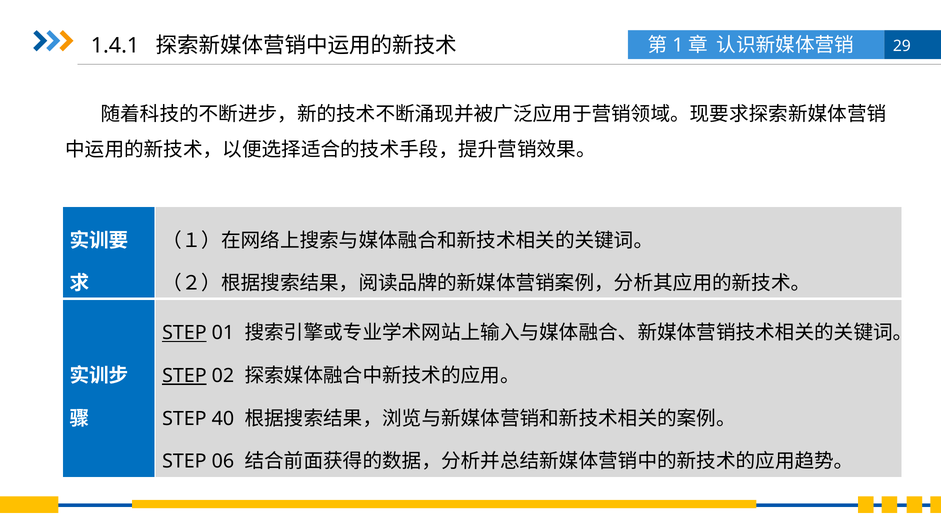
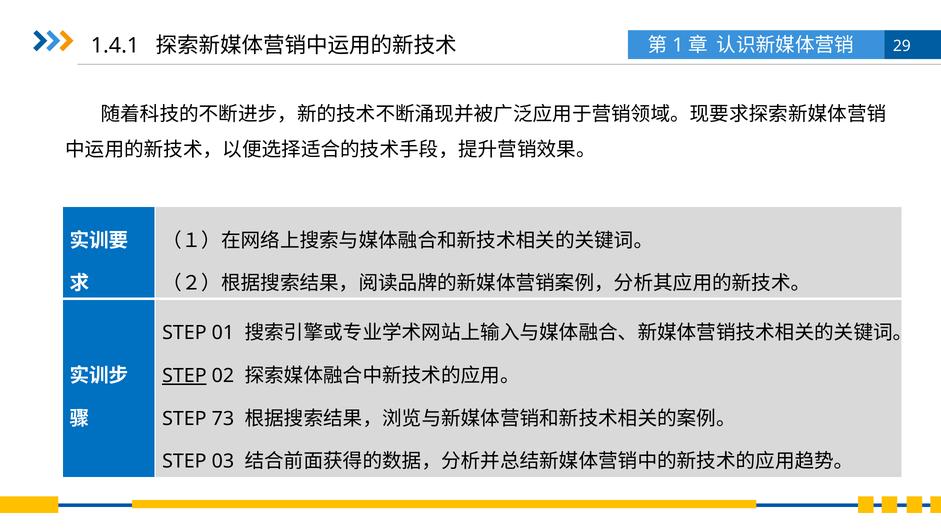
STEP at (184, 333) underline: present -> none
40: 40 -> 73
06: 06 -> 03
